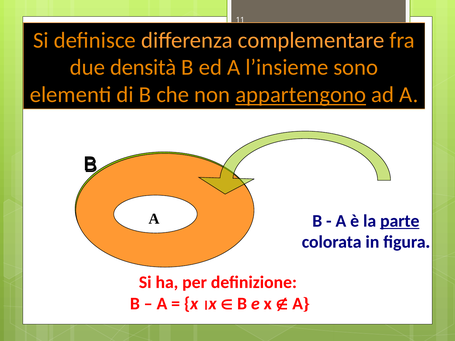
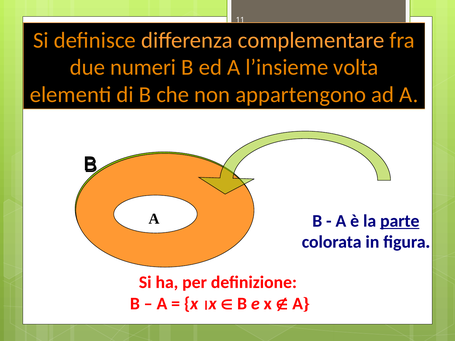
densità: densità -> numeri
sono: sono -> volta
appartengono underline: present -> none
